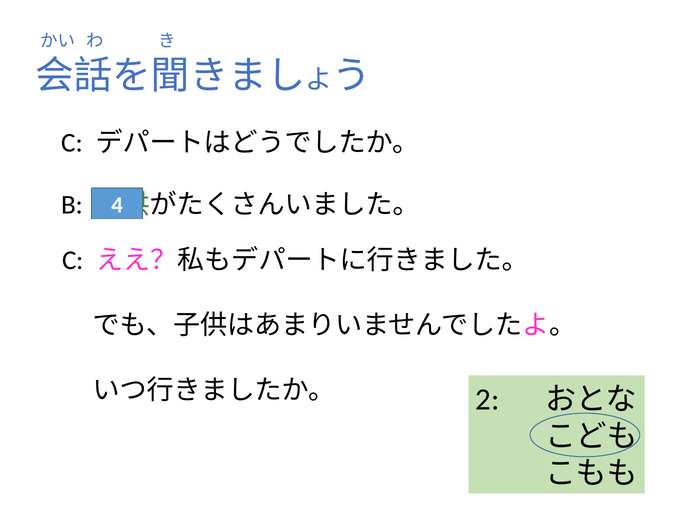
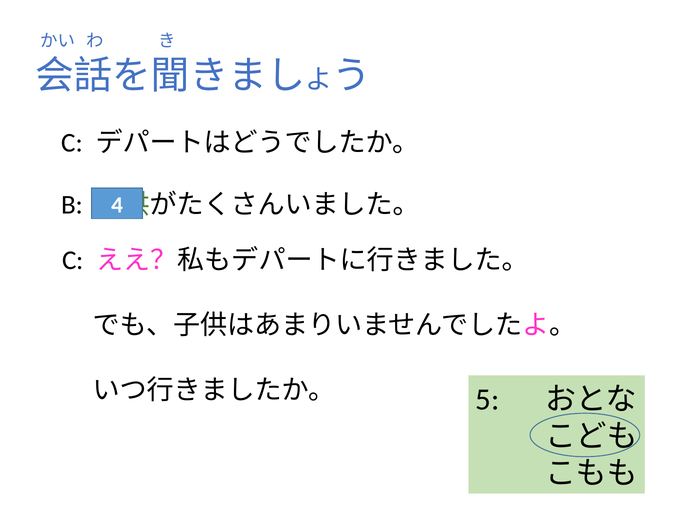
2: 2 -> 5
